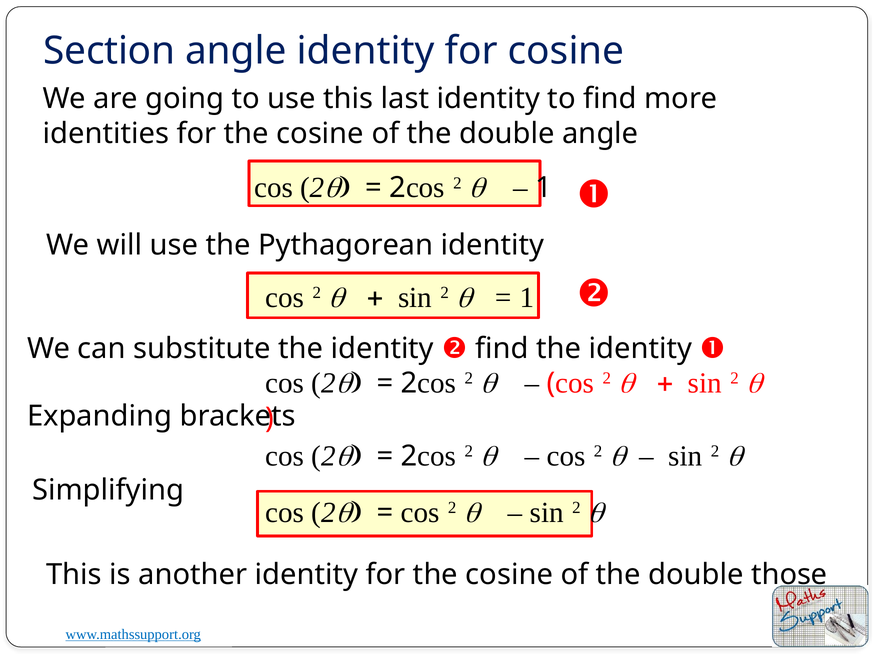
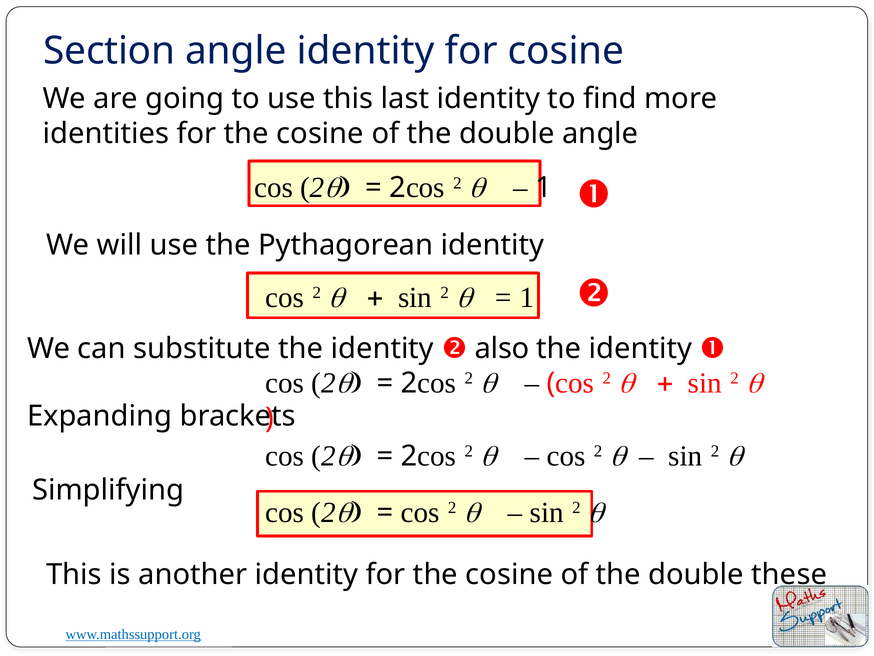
find at (502, 349): find -> also
those: those -> these
